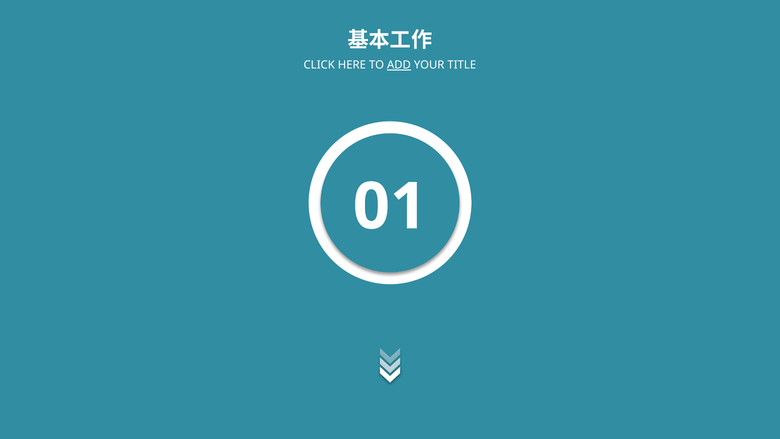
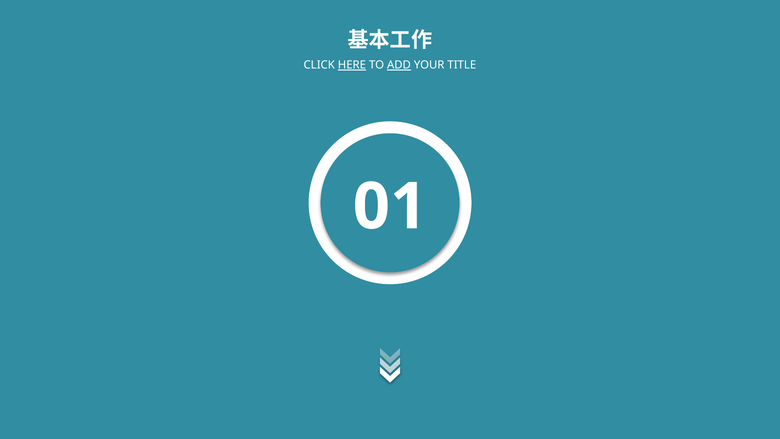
HERE underline: none -> present
